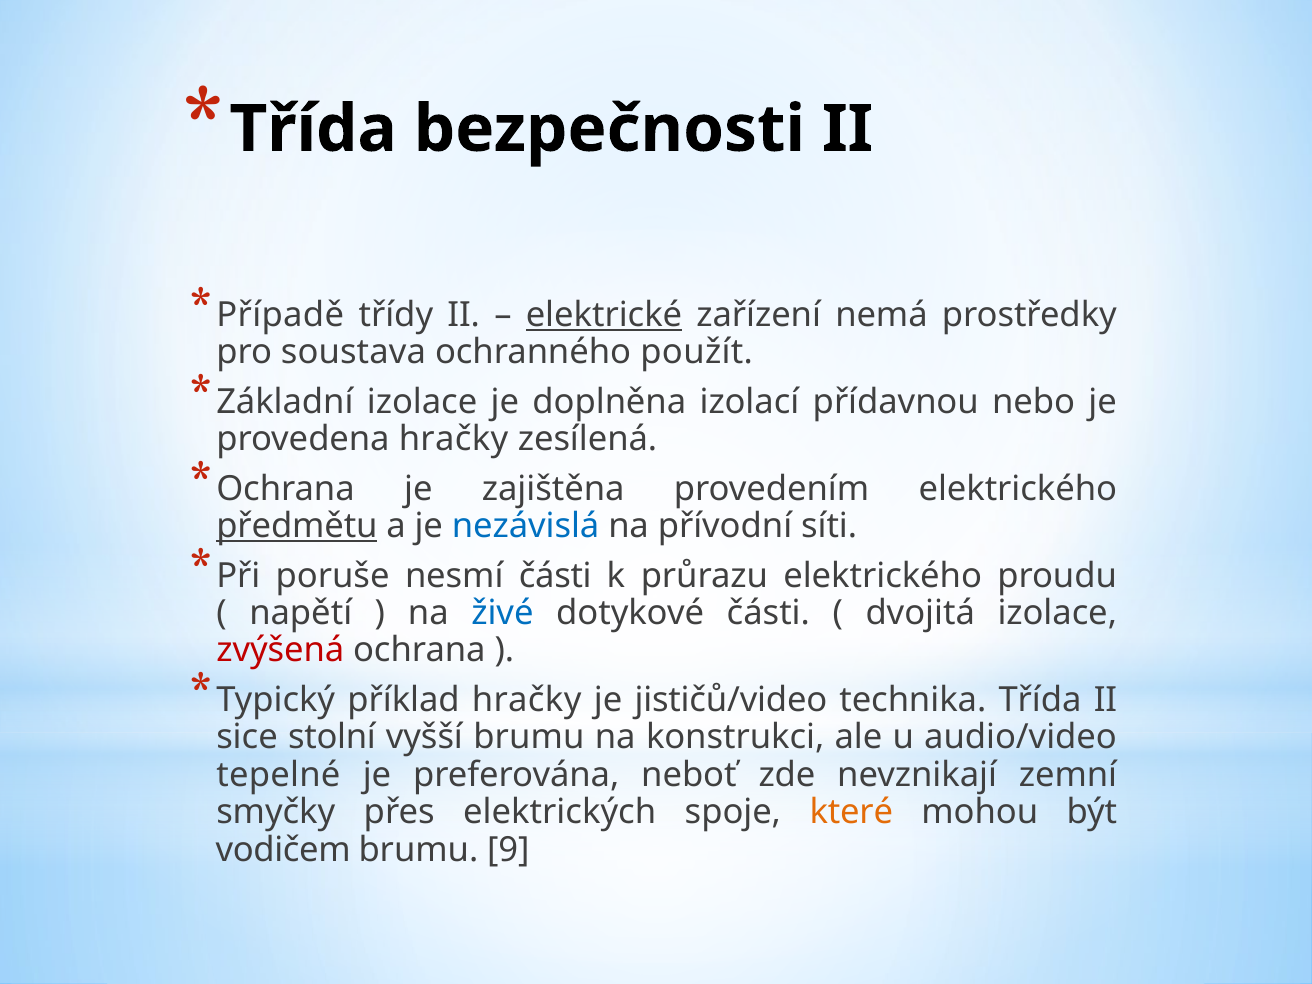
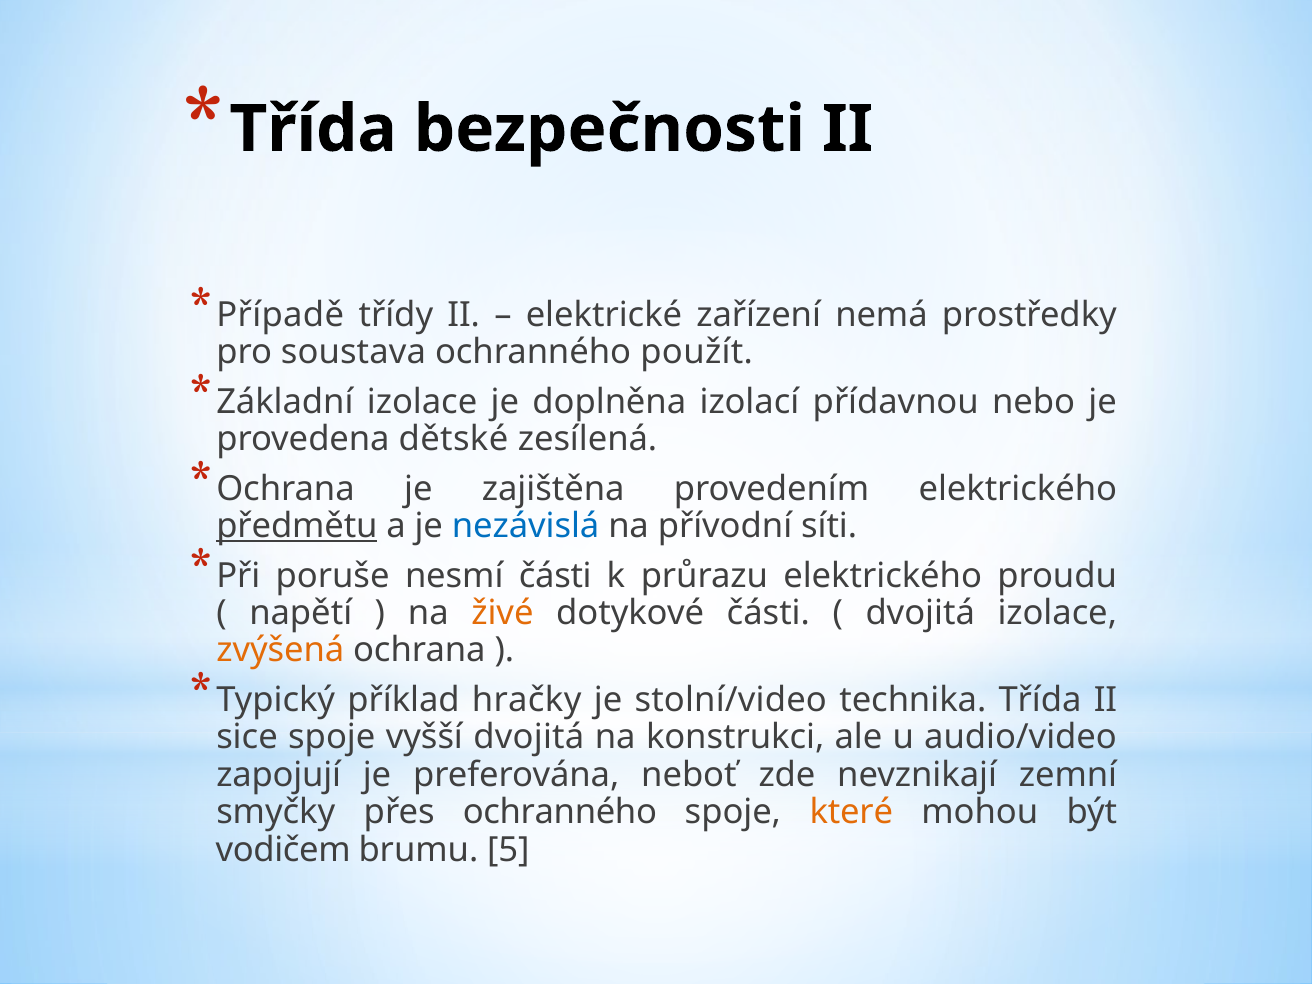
elektrické underline: present -> none
provedena hračky: hračky -> dětské
živé colour: blue -> orange
zvýšená colour: red -> orange
jističů/video: jističů/video -> stolní/video
sice stolní: stolní -> spoje
vyšší brumu: brumu -> dvojitá
tepelné: tepelné -> zapojují
přes elektrických: elektrických -> ochranného
9: 9 -> 5
